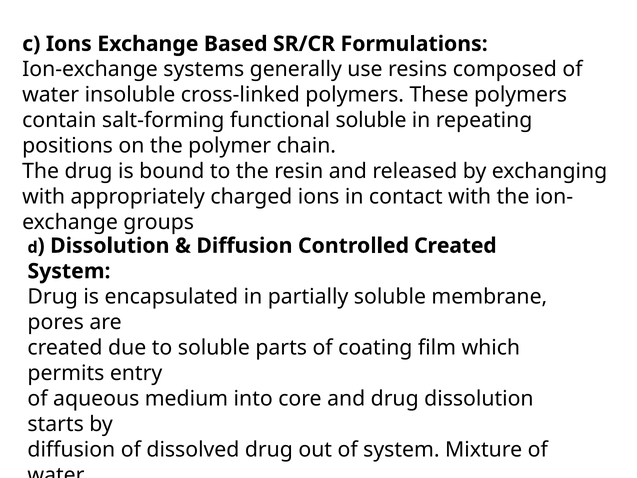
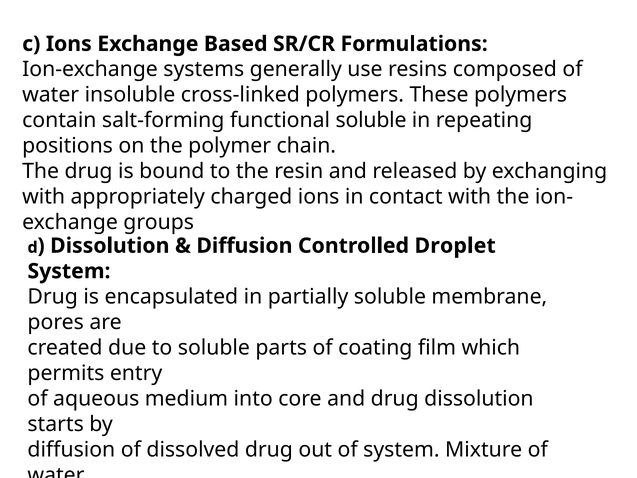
Controlled Created: Created -> Droplet
